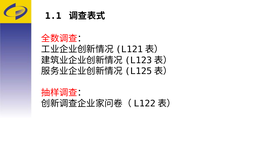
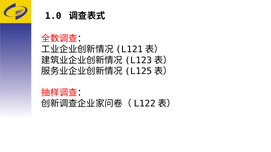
1.1: 1.1 -> 1.0
